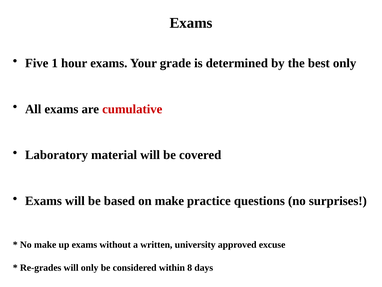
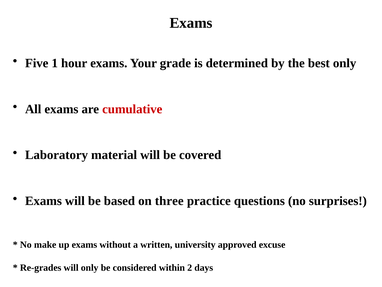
on make: make -> three
8: 8 -> 2
